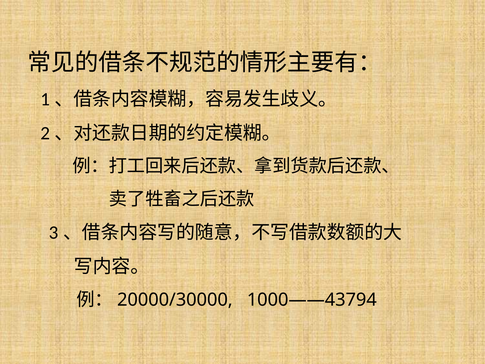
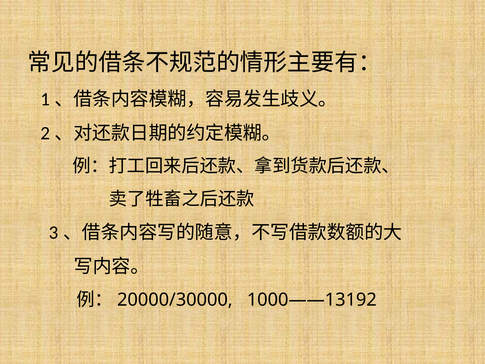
1000——43794: 1000——43794 -> 1000——13192
